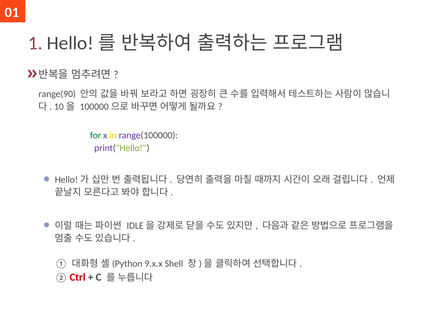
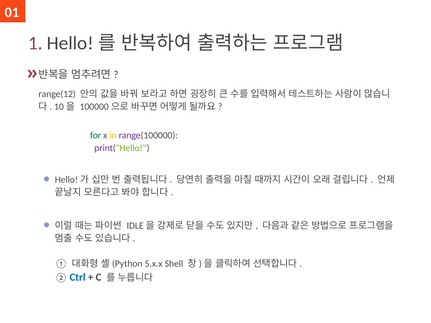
range(90: range(90 -> range(12
9.x.x: 9.x.x -> 5.x.x
Ctrl colour: red -> blue
